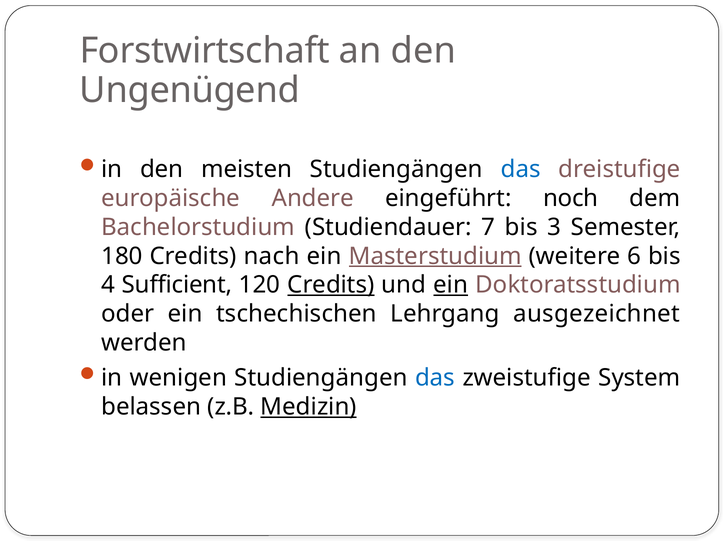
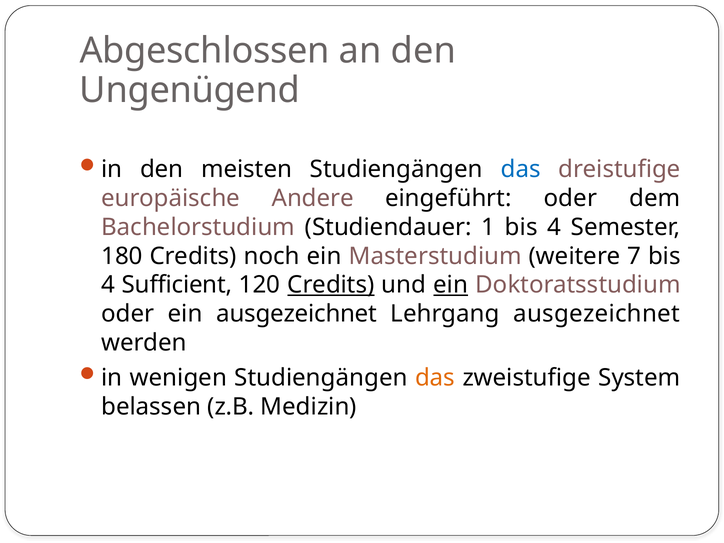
Forstwirtschaft: Forstwirtschaft -> Abgeschlossen
eingeführt noch: noch -> oder
7: 7 -> 1
3 at (554, 227): 3 -> 4
nach: nach -> noch
Masterstudium underline: present -> none
6: 6 -> 7
ein tschechischen: tschechischen -> ausgezeichnet
das at (435, 378) colour: blue -> orange
Medizin underline: present -> none
